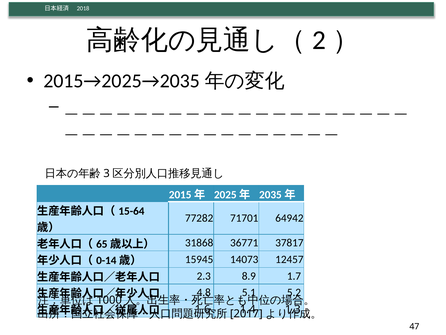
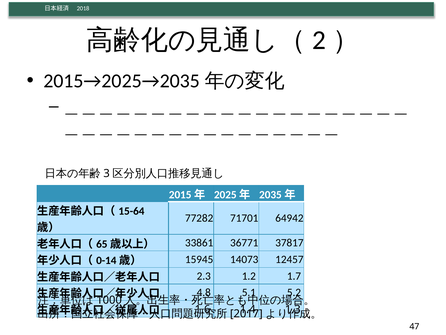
31868: 31868 -> 33861
8.9: 8.9 -> 1.2
